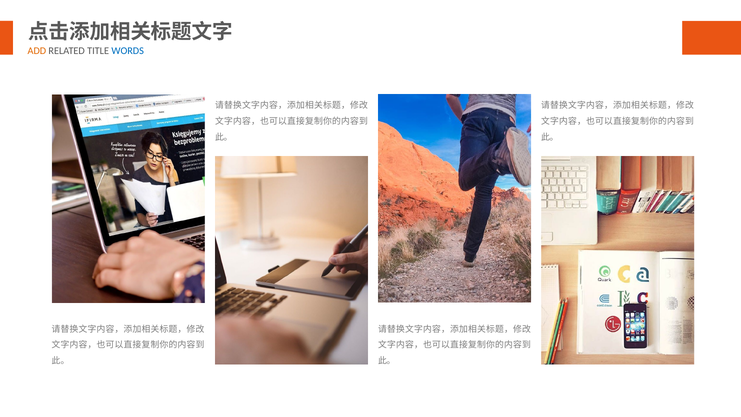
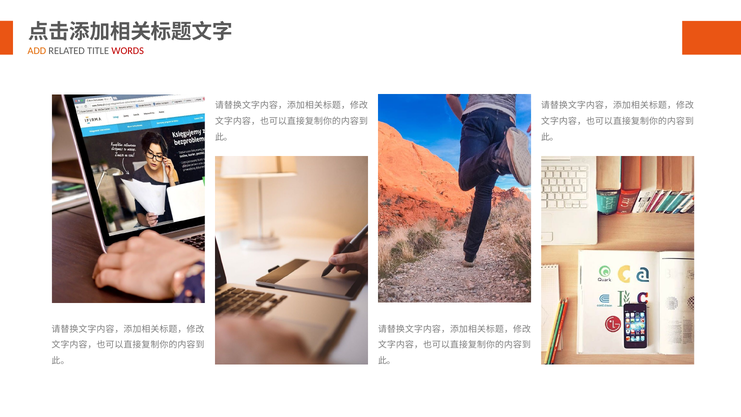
WORDS colour: blue -> red
